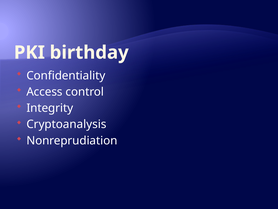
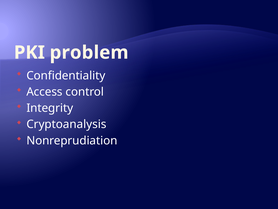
birthday: birthday -> problem
